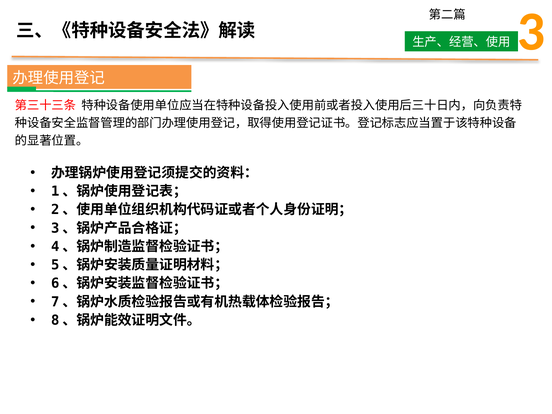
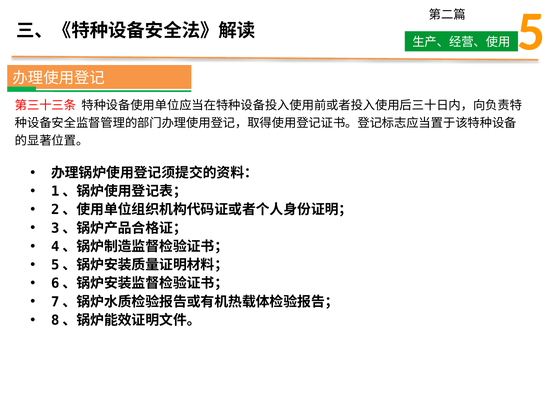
3: 3 -> 5
